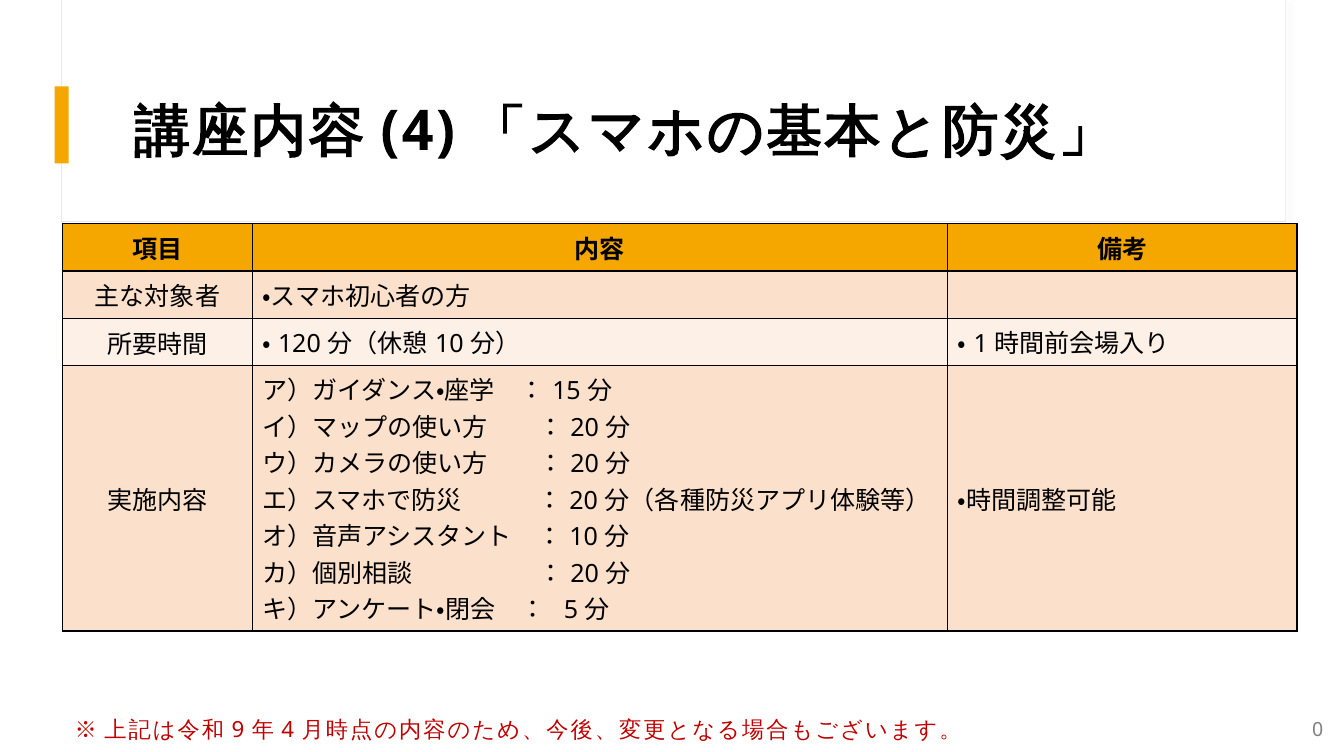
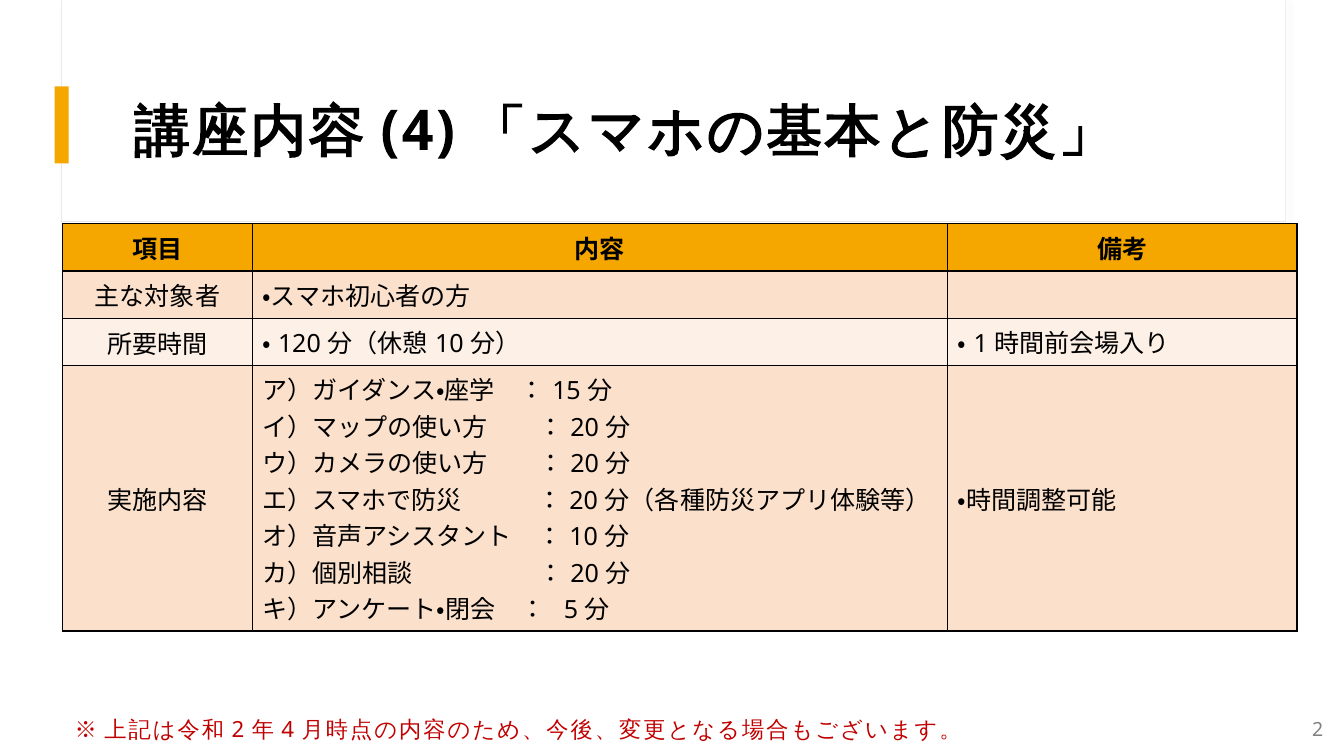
9 at (238, 730): 9 -> 2
0 at (1318, 730): 0 -> 2
